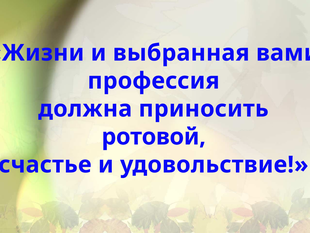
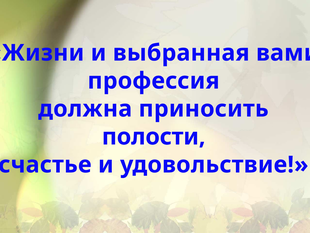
ротовой: ротовой -> полости
